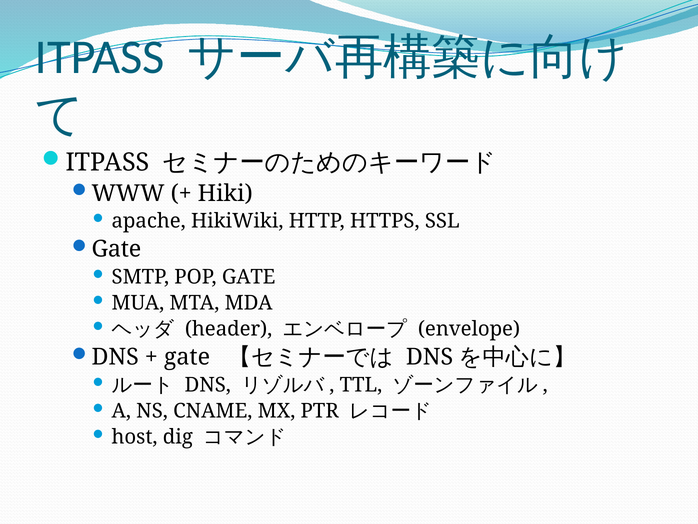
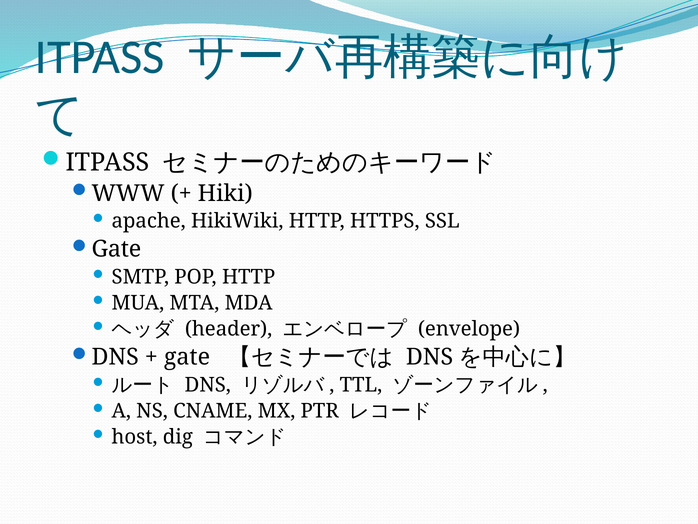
POP GATE: GATE -> HTTP
